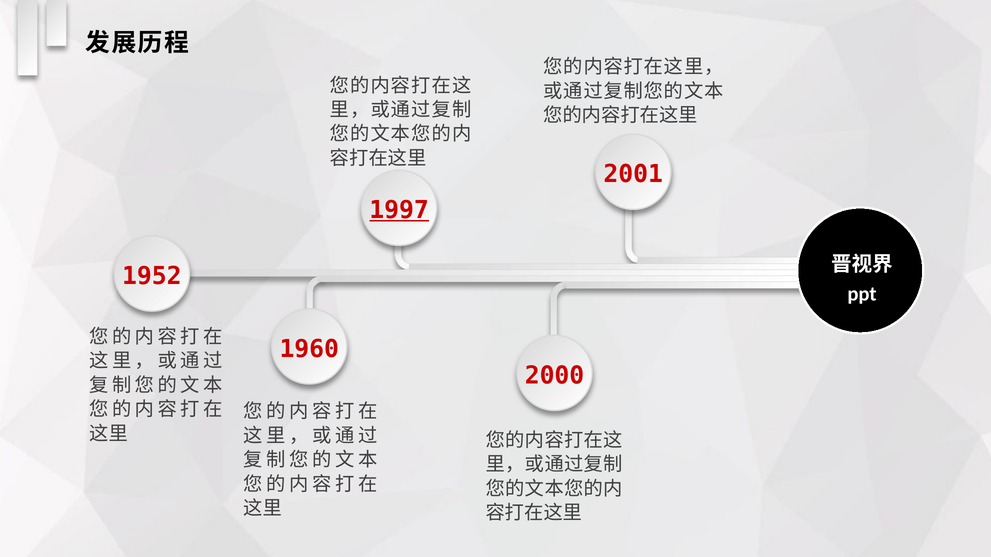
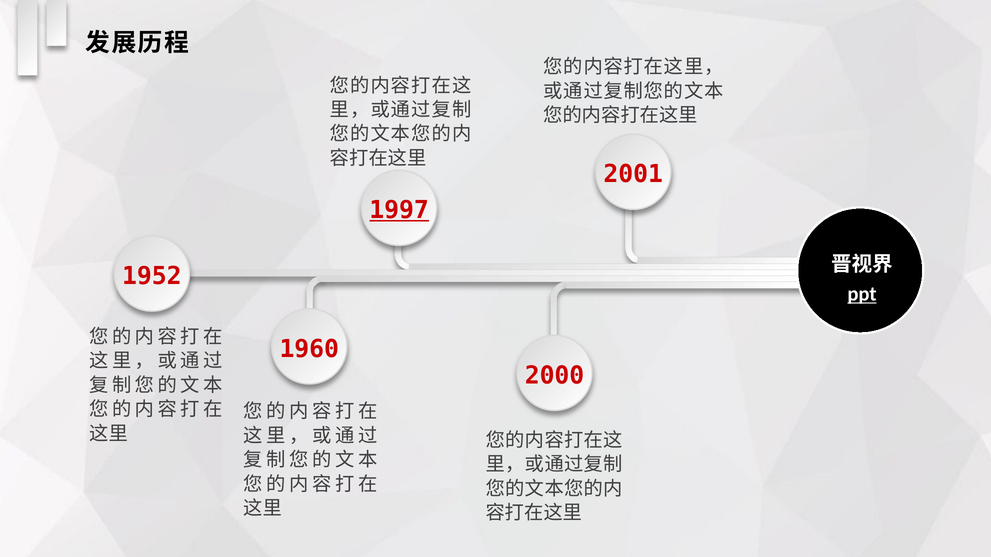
ppt underline: none -> present
